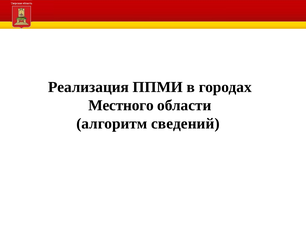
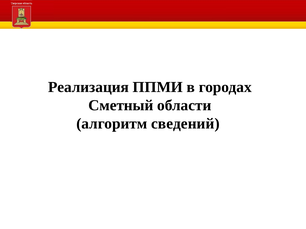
Местного: Местного -> Сметный
